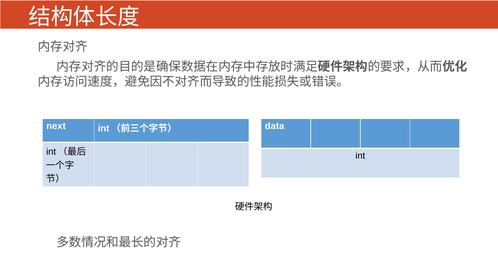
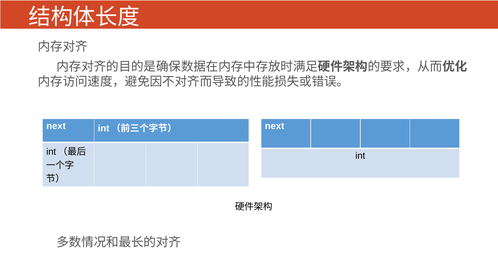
data at (275, 126): data -> next
